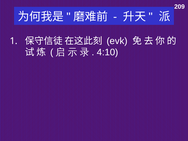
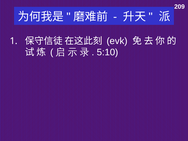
4:10: 4:10 -> 5:10
